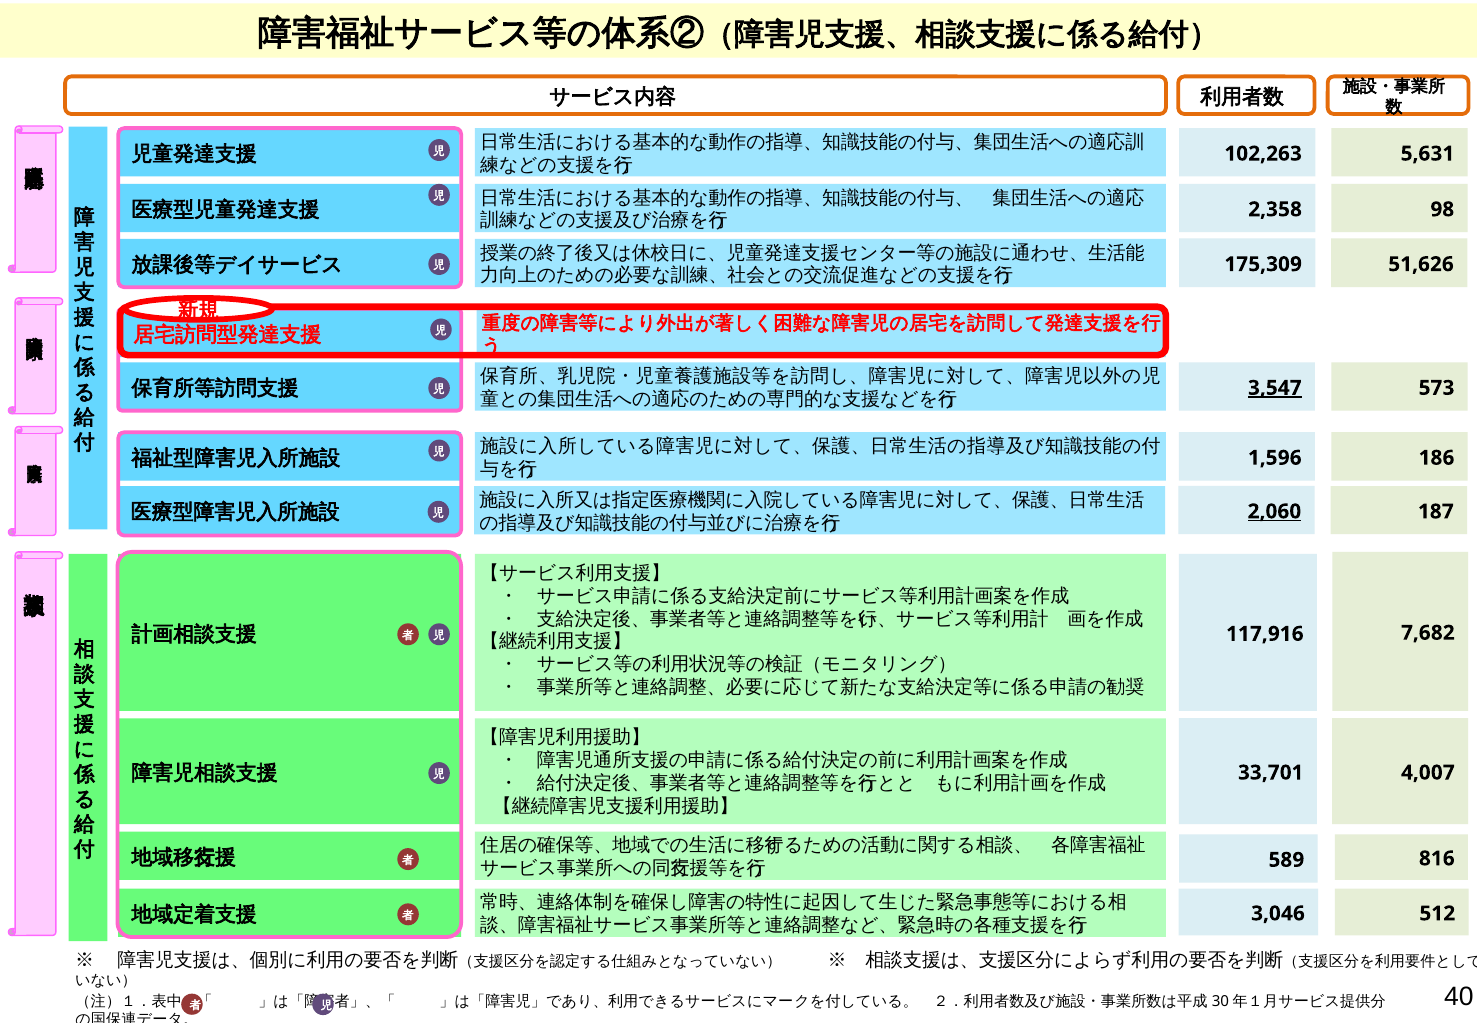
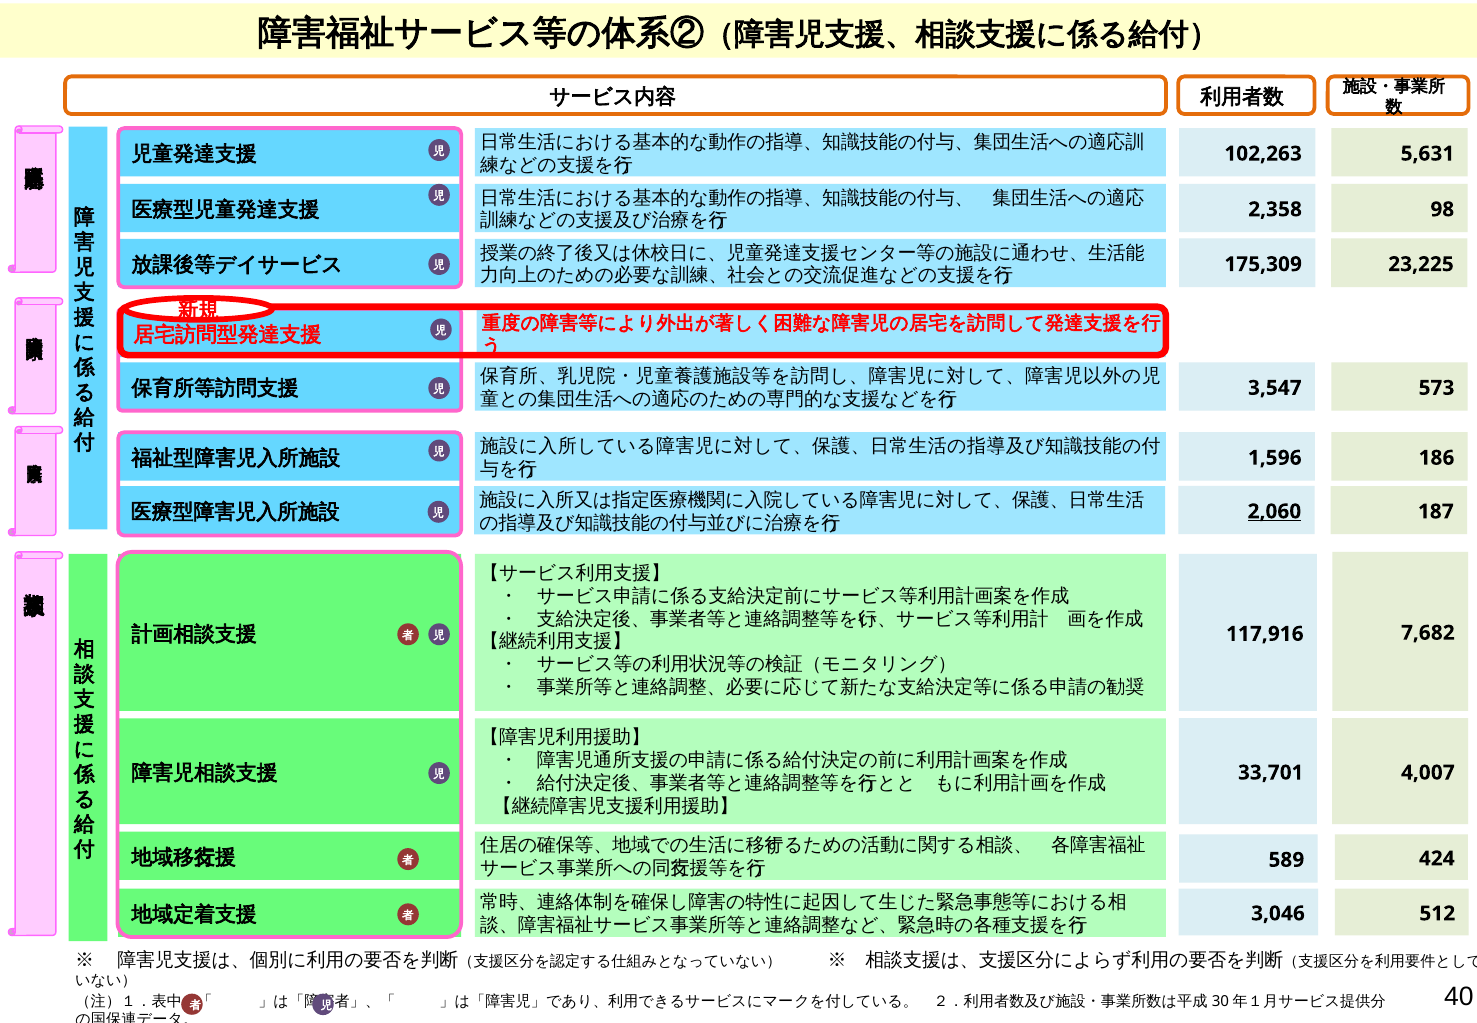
51,626: 51,626 -> 23,225
3,547 underline: present -> none
816: 816 -> 424
